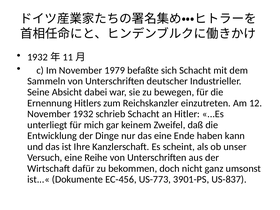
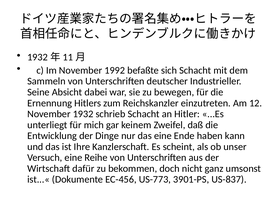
1979: 1979 -> 1992
